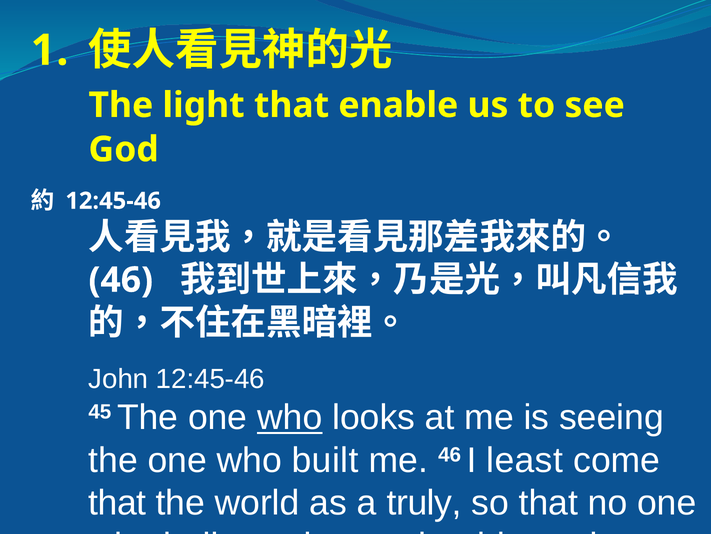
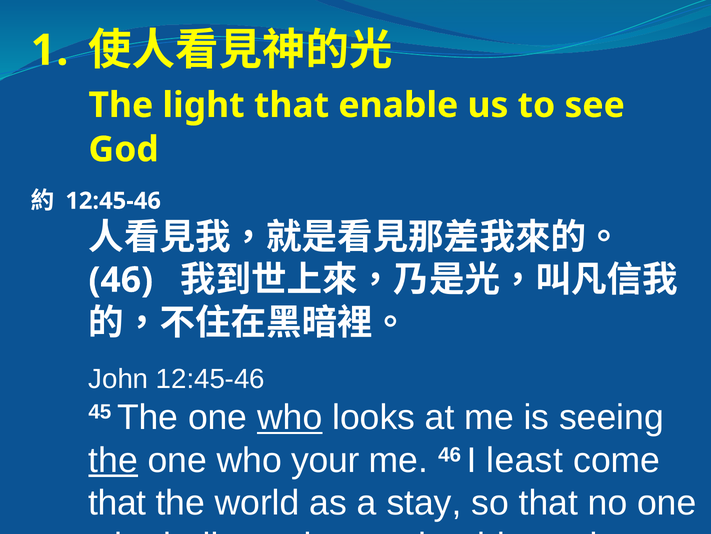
the at (113, 460) underline: none -> present
built: built -> your
a truly: truly -> stay
